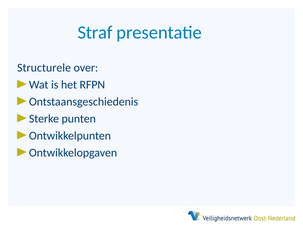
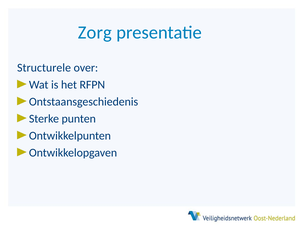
Straf: Straf -> Zorg
